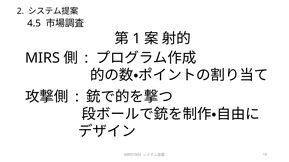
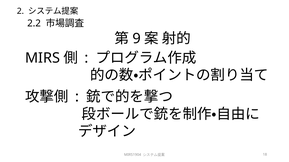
4.5: 4.5 -> 2.2
1: 1 -> 9
